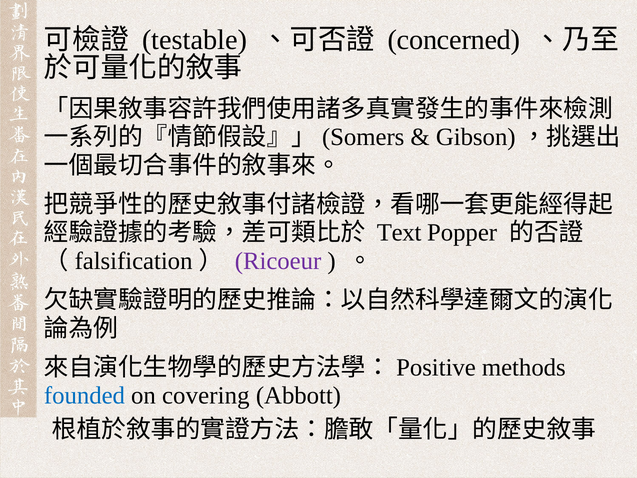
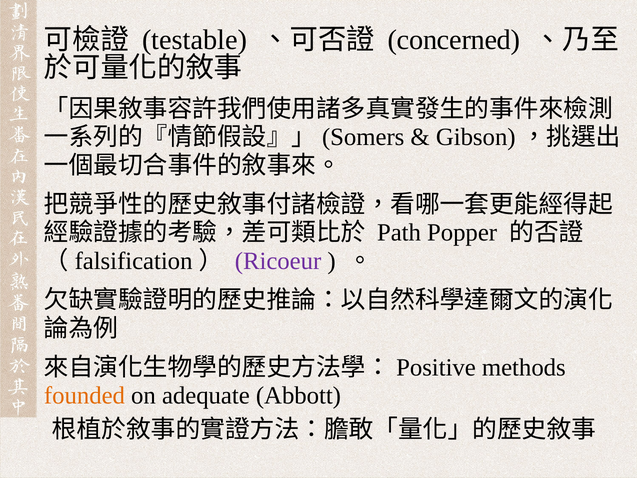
Text: Text -> Path
founded colour: blue -> orange
covering: covering -> adequate
